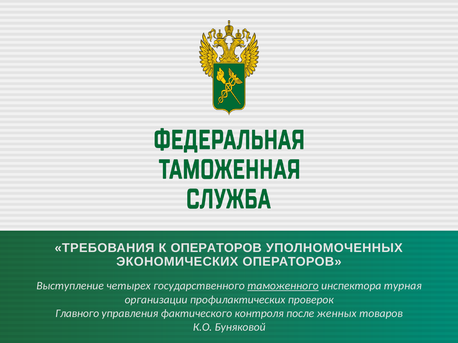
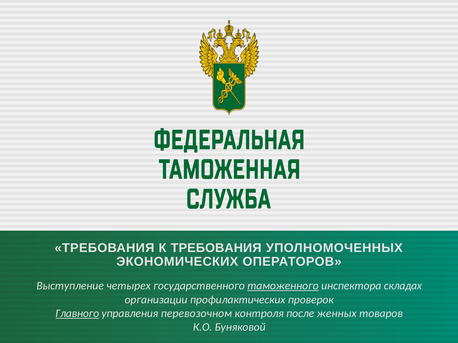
К ОПЕРАТОРОВ: ОПЕРАТОРОВ -> ТРЕБОВАНИЯ
турная: турная -> складах
Главного underline: none -> present
фактического: фактического -> перевозочном
